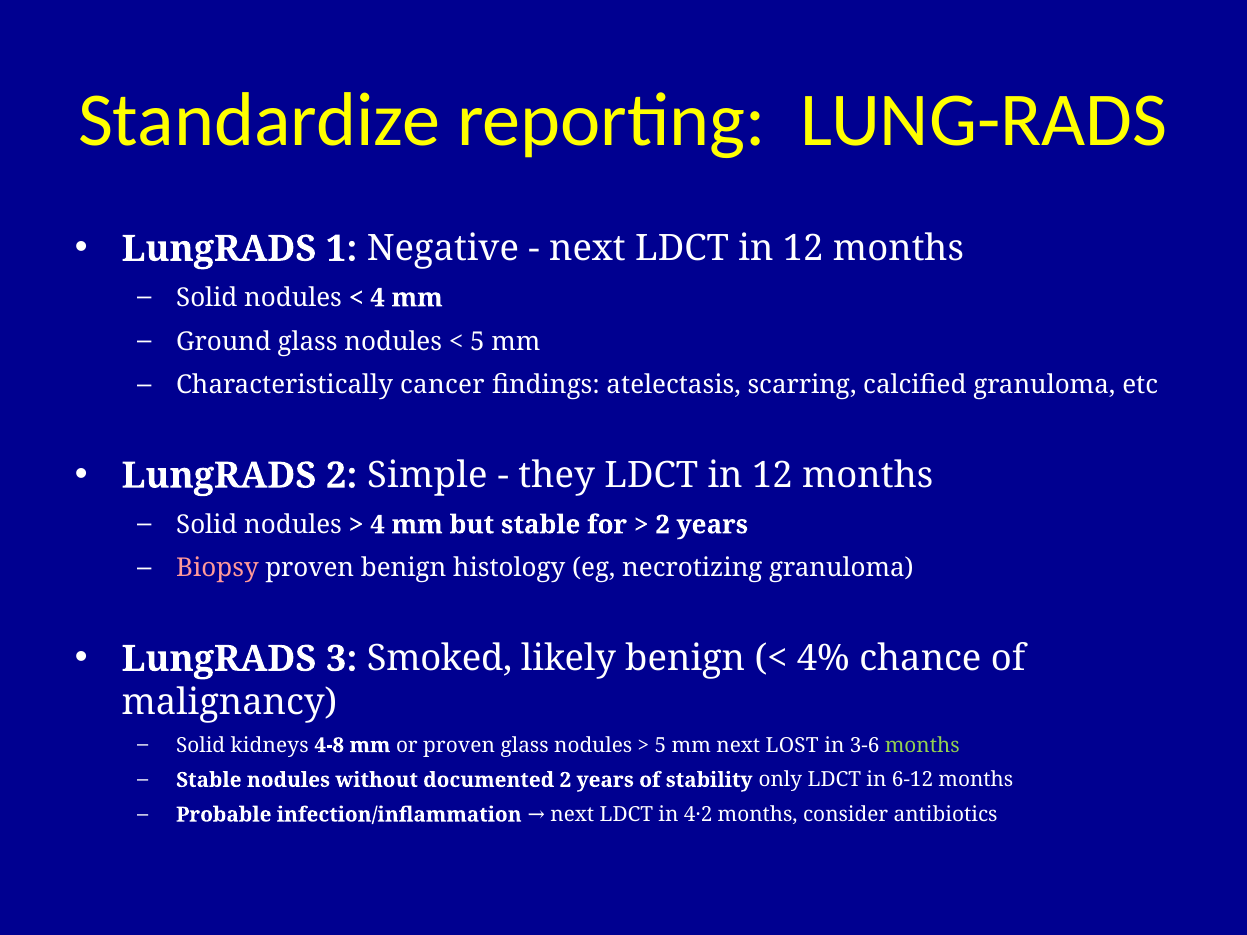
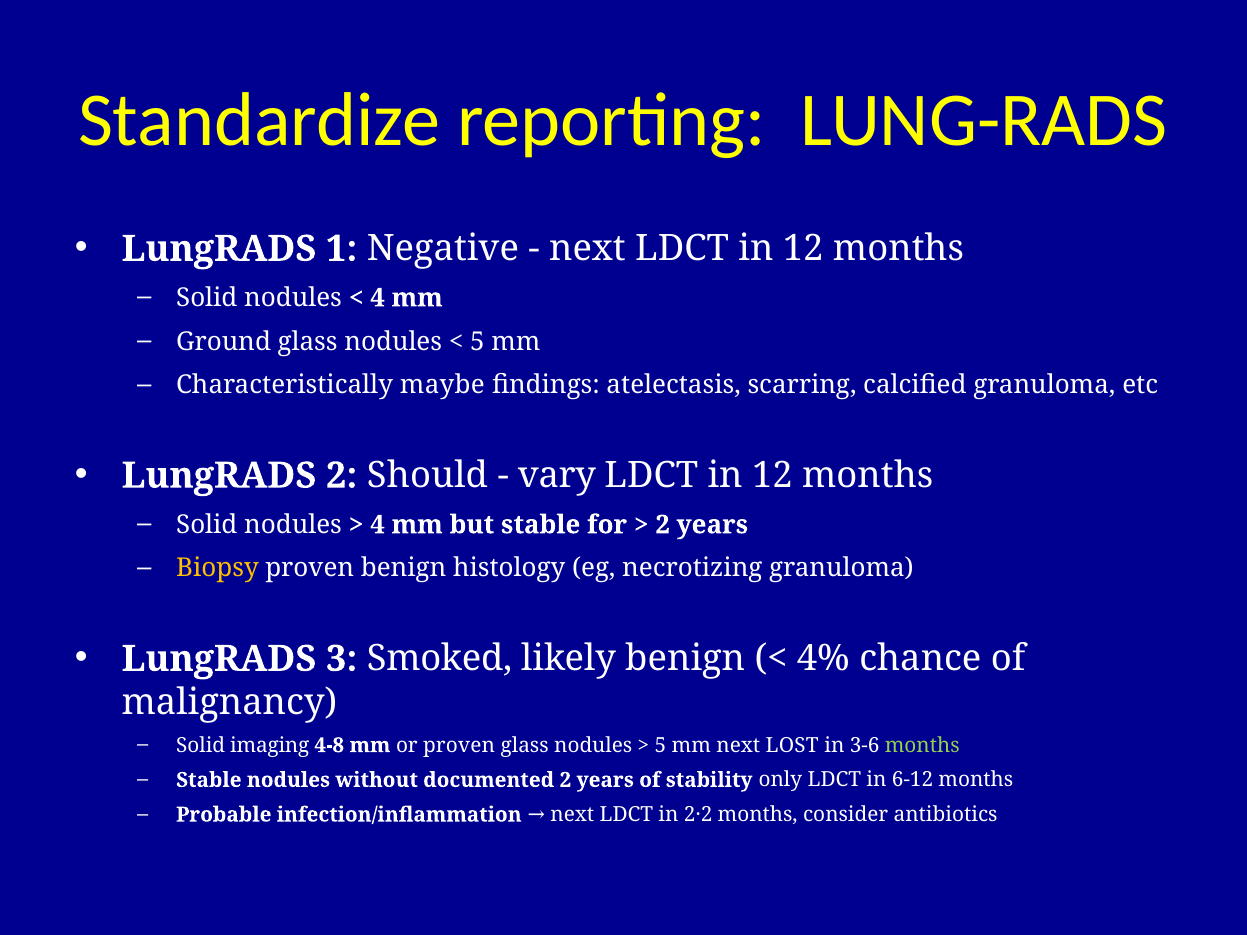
cancer: cancer -> maybe
Simple: Simple -> Should
they: they -> vary
Biopsy colour: pink -> yellow
kidneys: kidneys -> imaging
4·2: 4·2 -> 2·2
